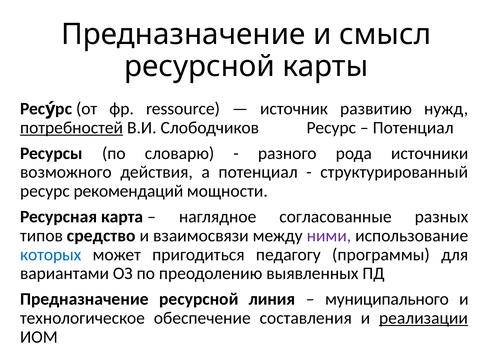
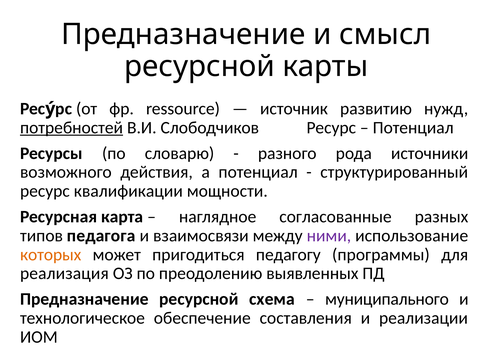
рекомендаций: рекомендаций -> квалификации
средство: средство -> педагога
которых colour: blue -> orange
вариантами: вариантами -> реализация
линия: линия -> схема
реализации underline: present -> none
